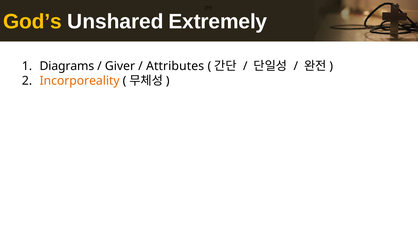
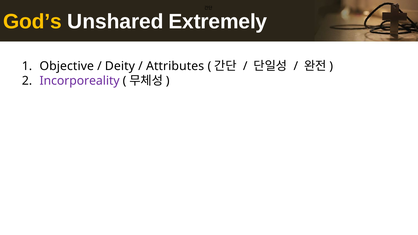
Diagrams: Diagrams -> Objective
Giver: Giver -> Deity
Incorporeality colour: orange -> purple
